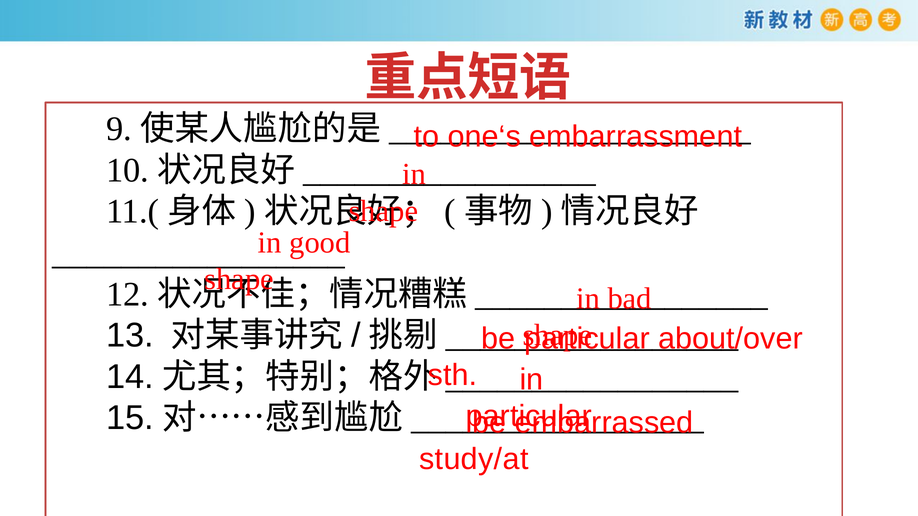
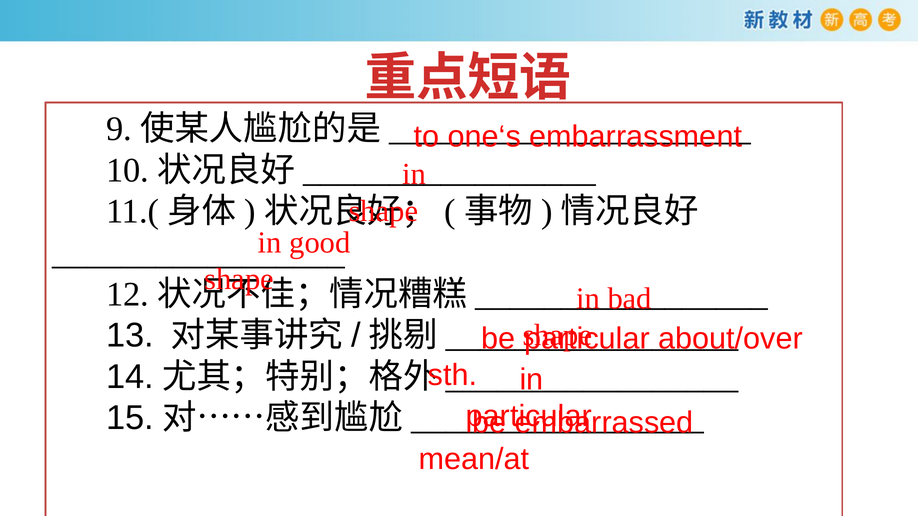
study/at: study/at -> mean/at
